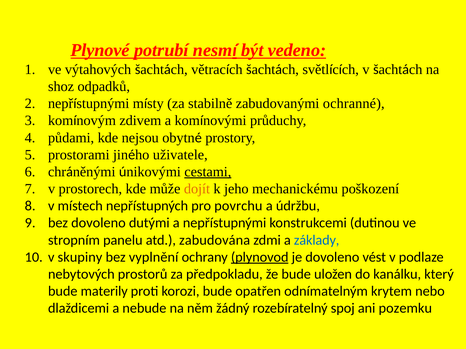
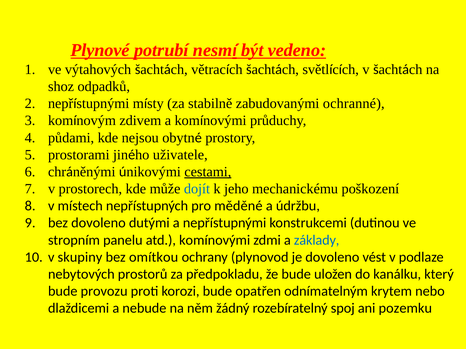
dojít colour: orange -> blue
povrchu: povrchu -> měděné
atd zabudována: zabudována -> komínovými
vyplnění: vyplnění -> omítkou
plynovod underline: present -> none
materily: materily -> provozu
